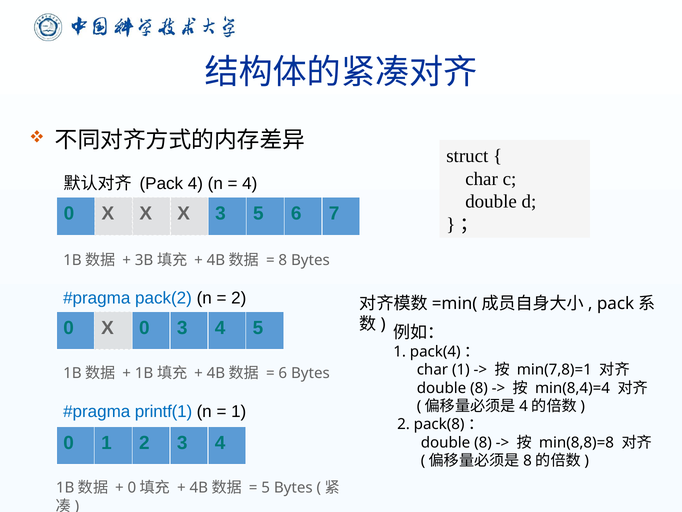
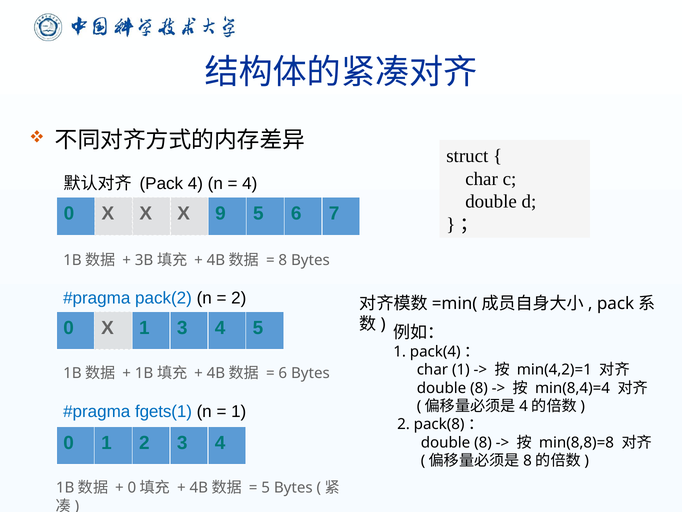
X 3: 3 -> 9
X 0: 0 -> 1
min(7,8)=1: min(7,8)=1 -> min(4,2)=1
printf(1: printf(1 -> fgets(1
